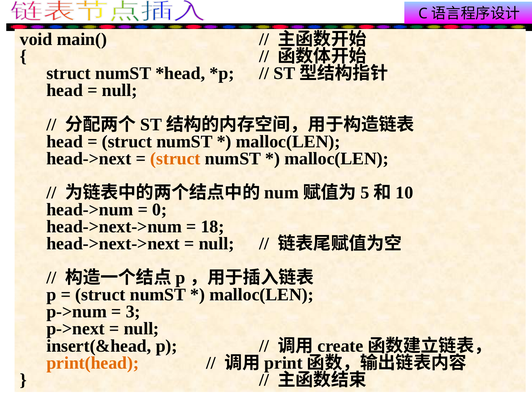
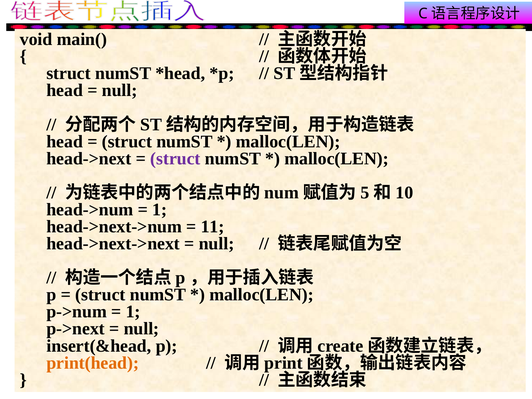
struct at (175, 159) colour: orange -> purple
0 at (160, 210): 0 -> 1
18: 18 -> 11
3 at (133, 312): 3 -> 1
